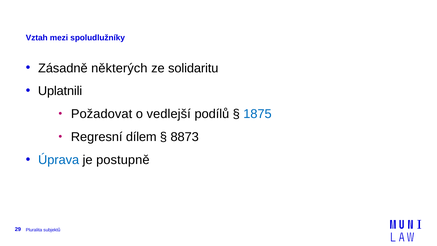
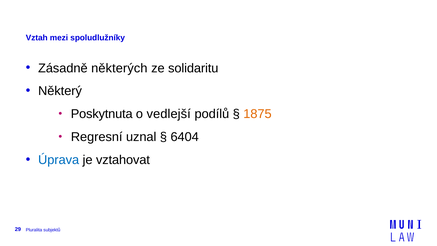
Uplatnili: Uplatnili -> Některý
Požadovat: Požadovat -> Poskytnuta
1875 colour: blue -> orange
dílem: dílem -> uznal
8873: 8873 -> 6404
postupně: postupně -> vztahovat
